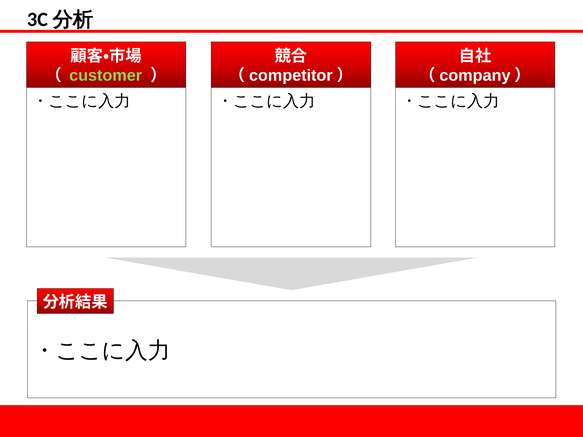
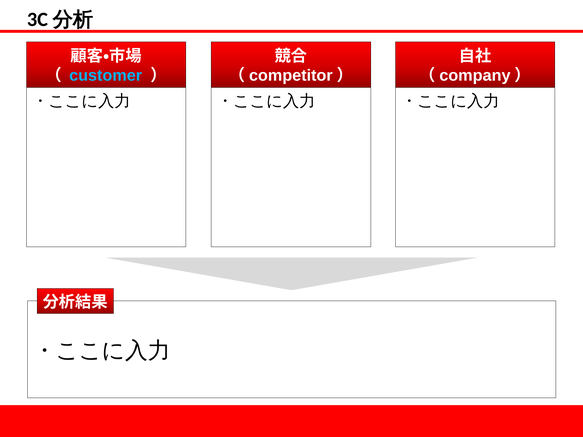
customer colour: light green -> light blue
